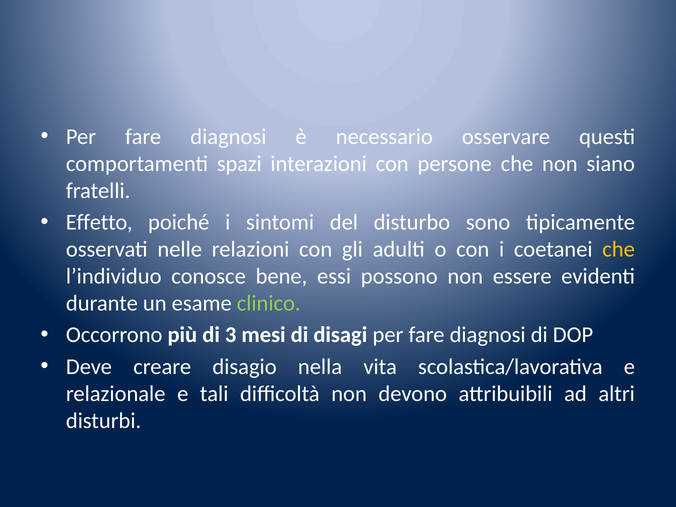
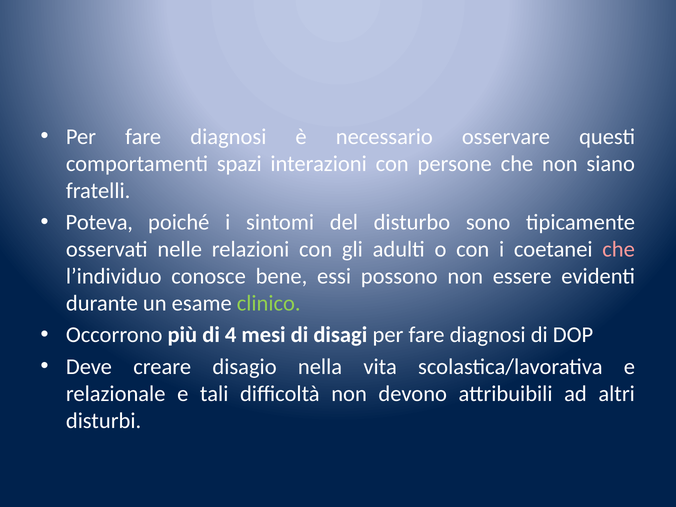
Effetto: Effetto -> Poteva
che at (619, 249) colour: yellow -> pink
3: 3 -> 4
